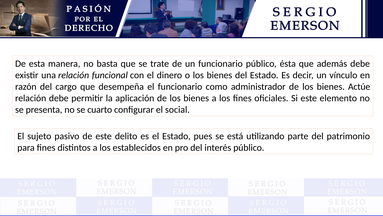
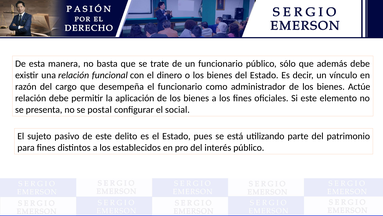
ésta: ésta -> sólo
cuarto: cuarto -> postal
